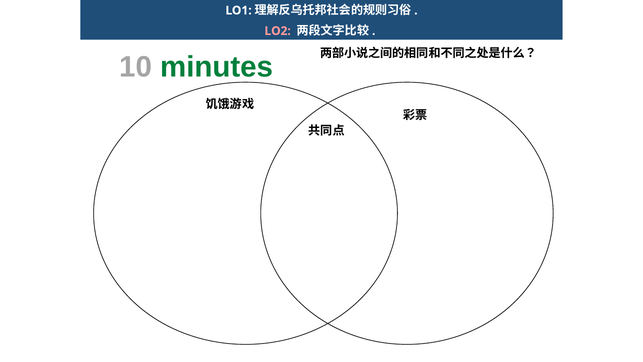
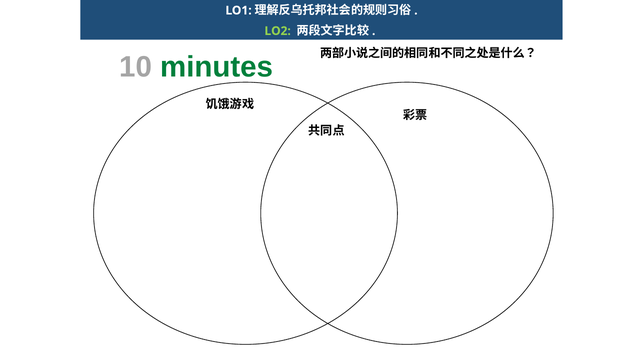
LO2 colour: pink -> light green
